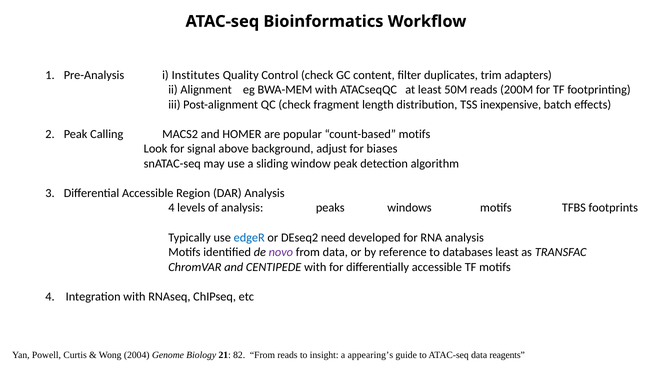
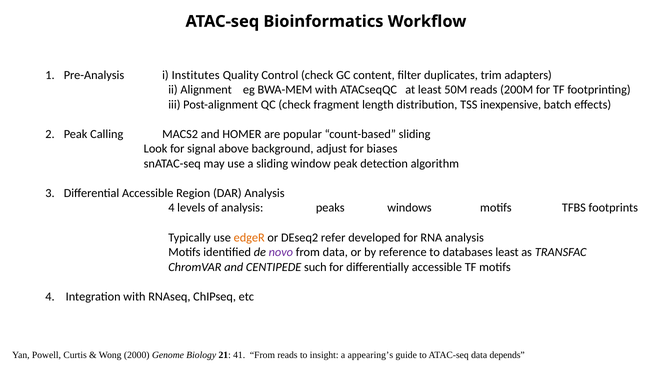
count-based motifs: motifs -> sliding
edgeR colour: blue -> orange
need: need -> refer
CENTIPEDE with: with -> such
2004: 2004 -> 2000
82: 82 -> 41
reagents: reagents -> depends
